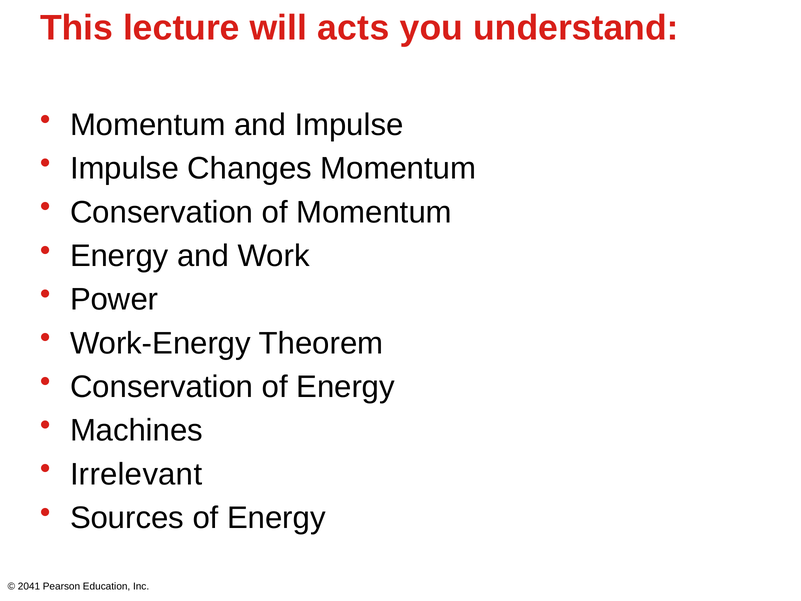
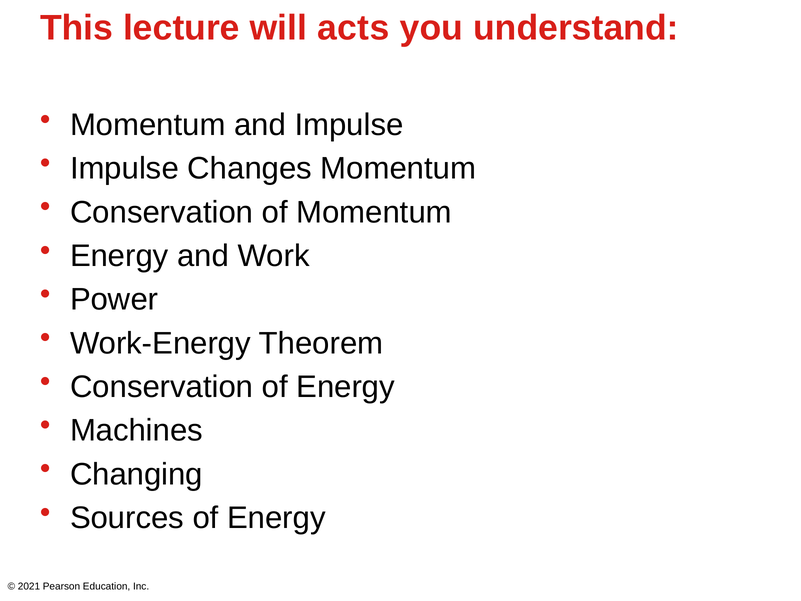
Irrelevant: Irrelevant -> Changing
2041: 2041 -> 2021
